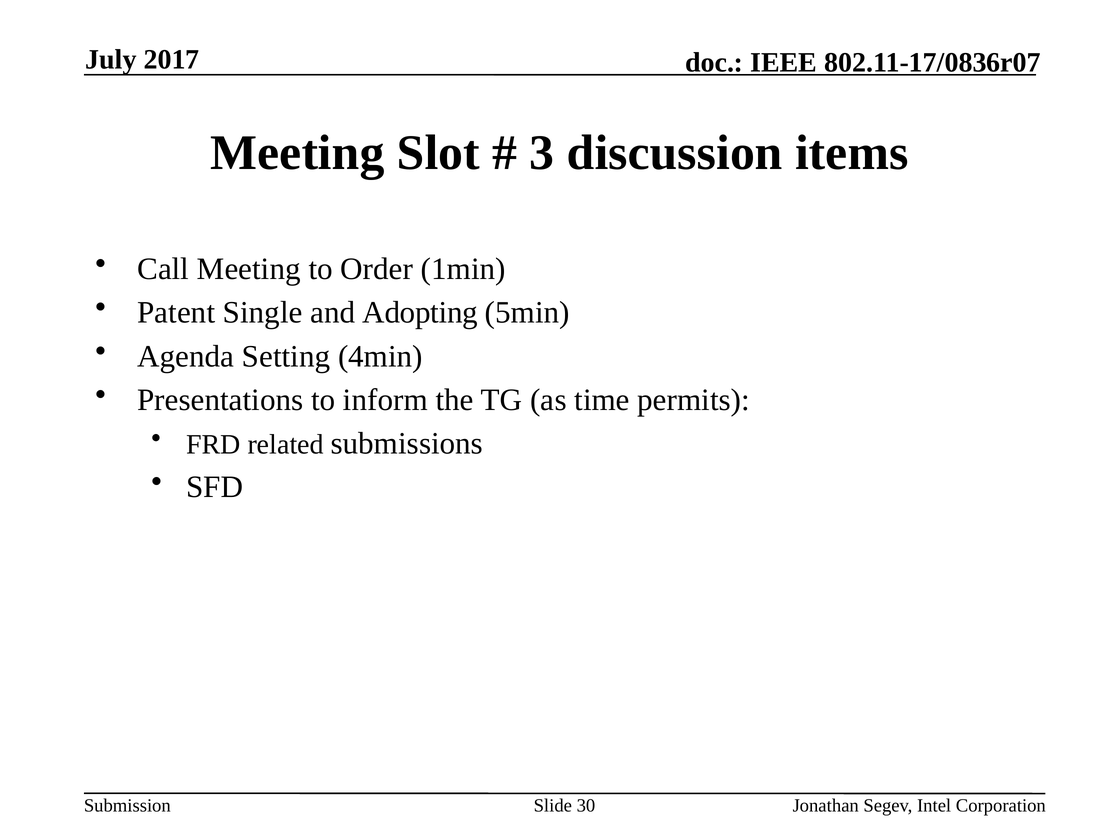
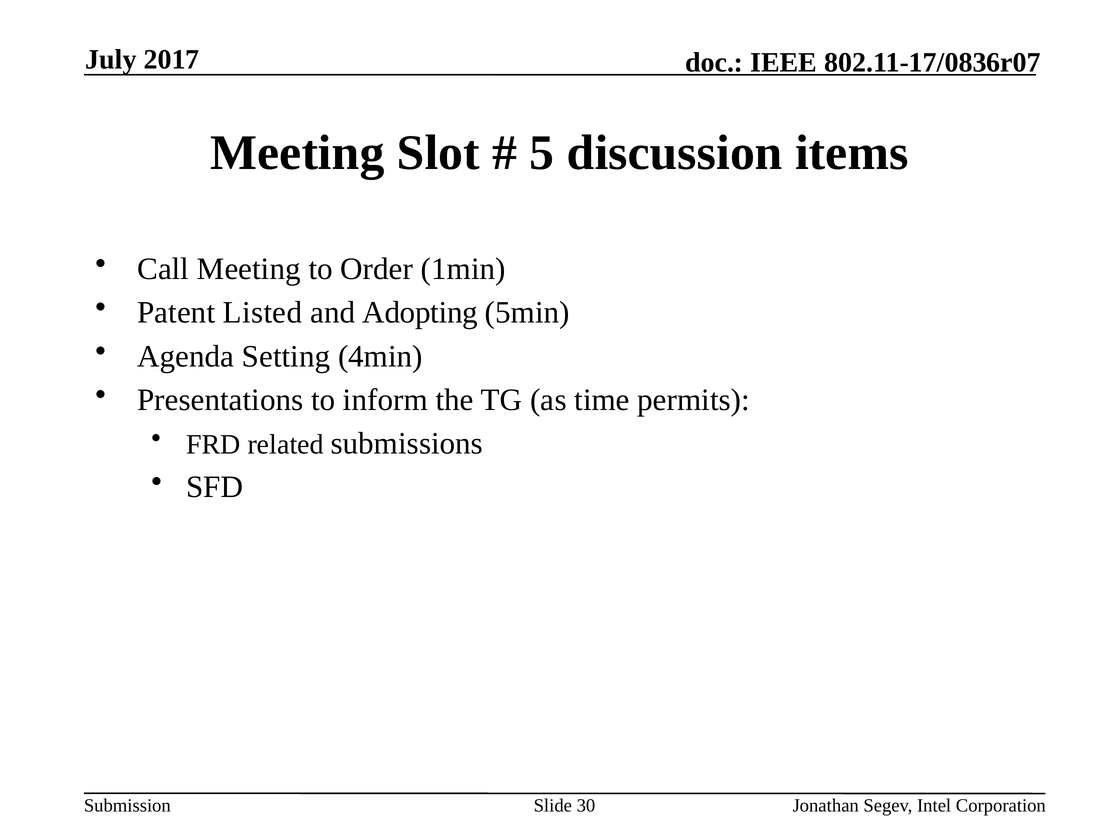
3: 3 -> 5
Single: Single -> Listed
